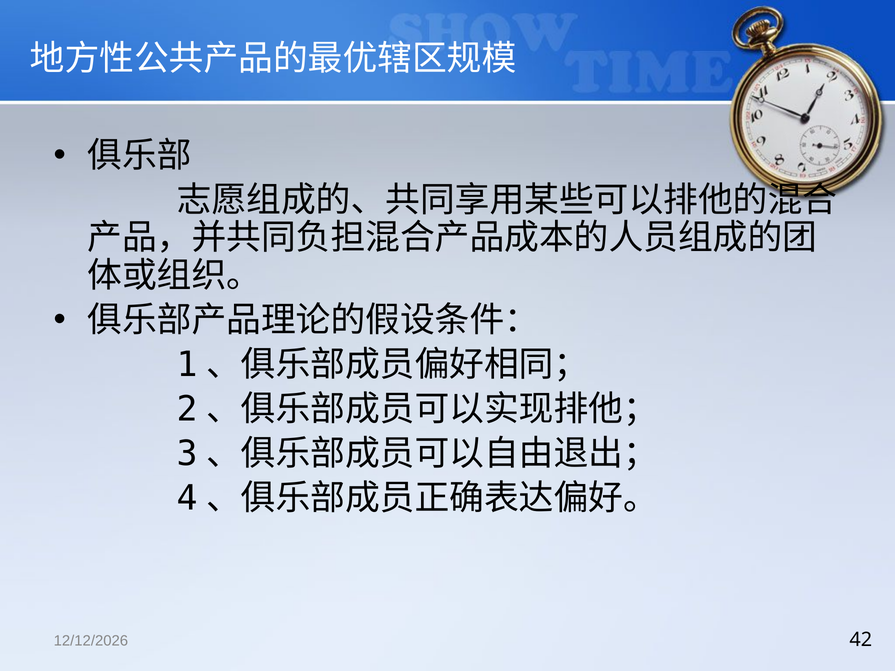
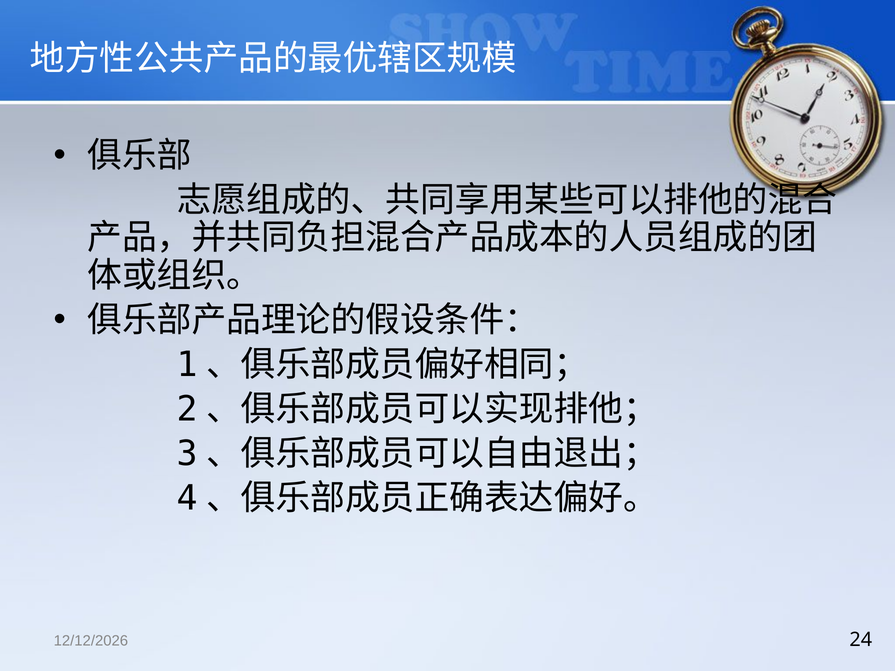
42: 42 -> 24
